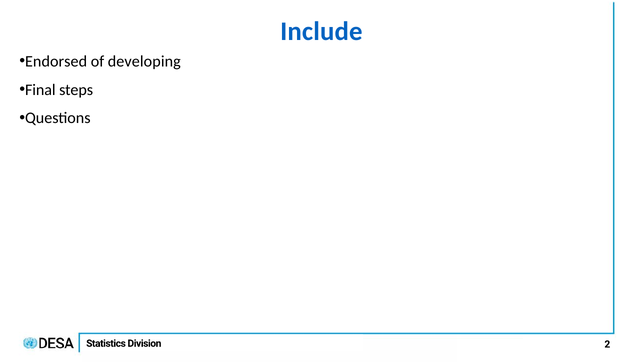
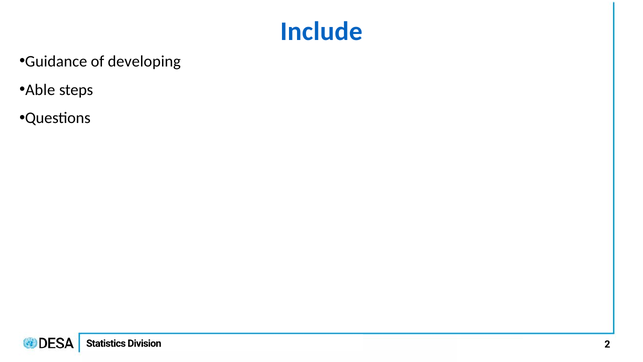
Endorsed: Endorsed -> Guidance
Final: Final -> Able
